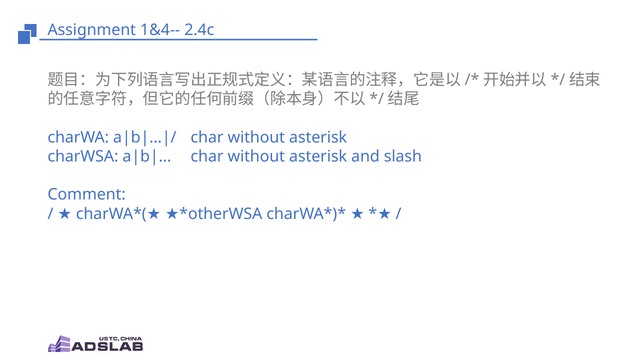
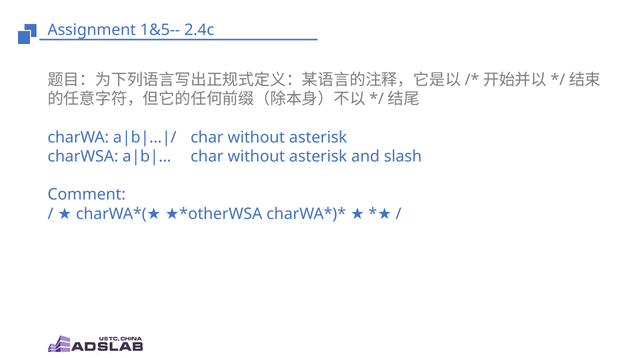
1&4--: 1&4-- -> 1&5--
